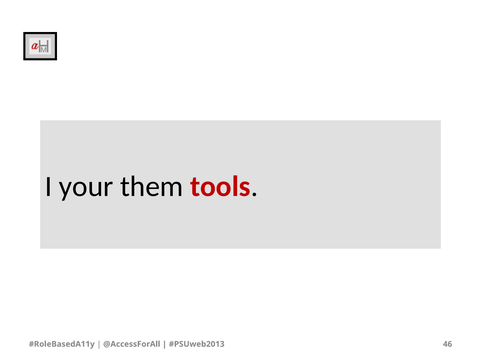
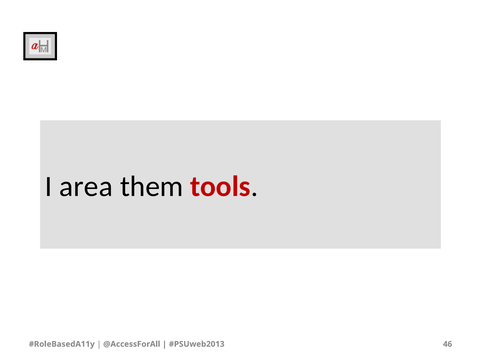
your: your -> area
